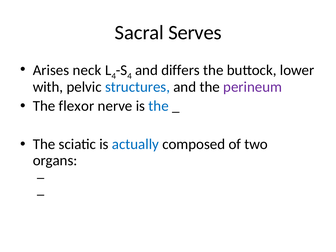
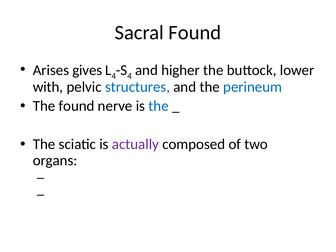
Sacral Serves: Serves -> Found
neck: neck -> gives
differs: differs -> higher
perineum colour: purple -> blue
The flexor: flexor -> found
actually colour: blue -> purple
